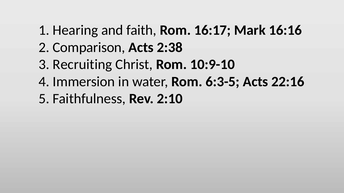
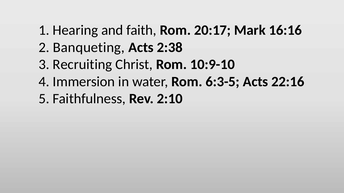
16:17: 16:17 -> 20:17
Comparison: Comparison -> Banqueting
